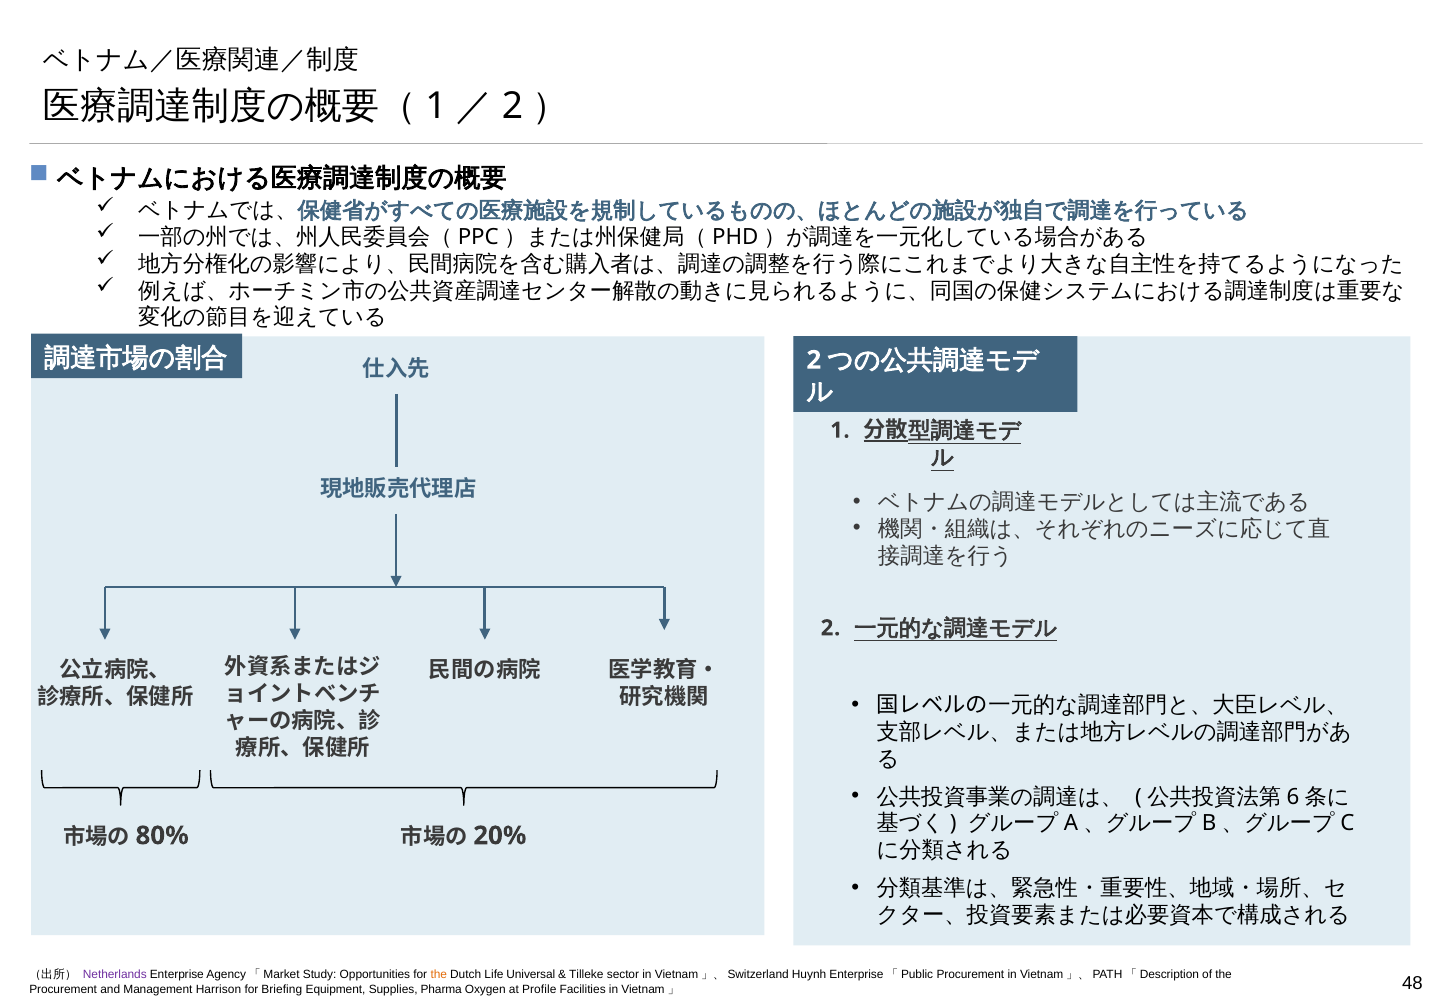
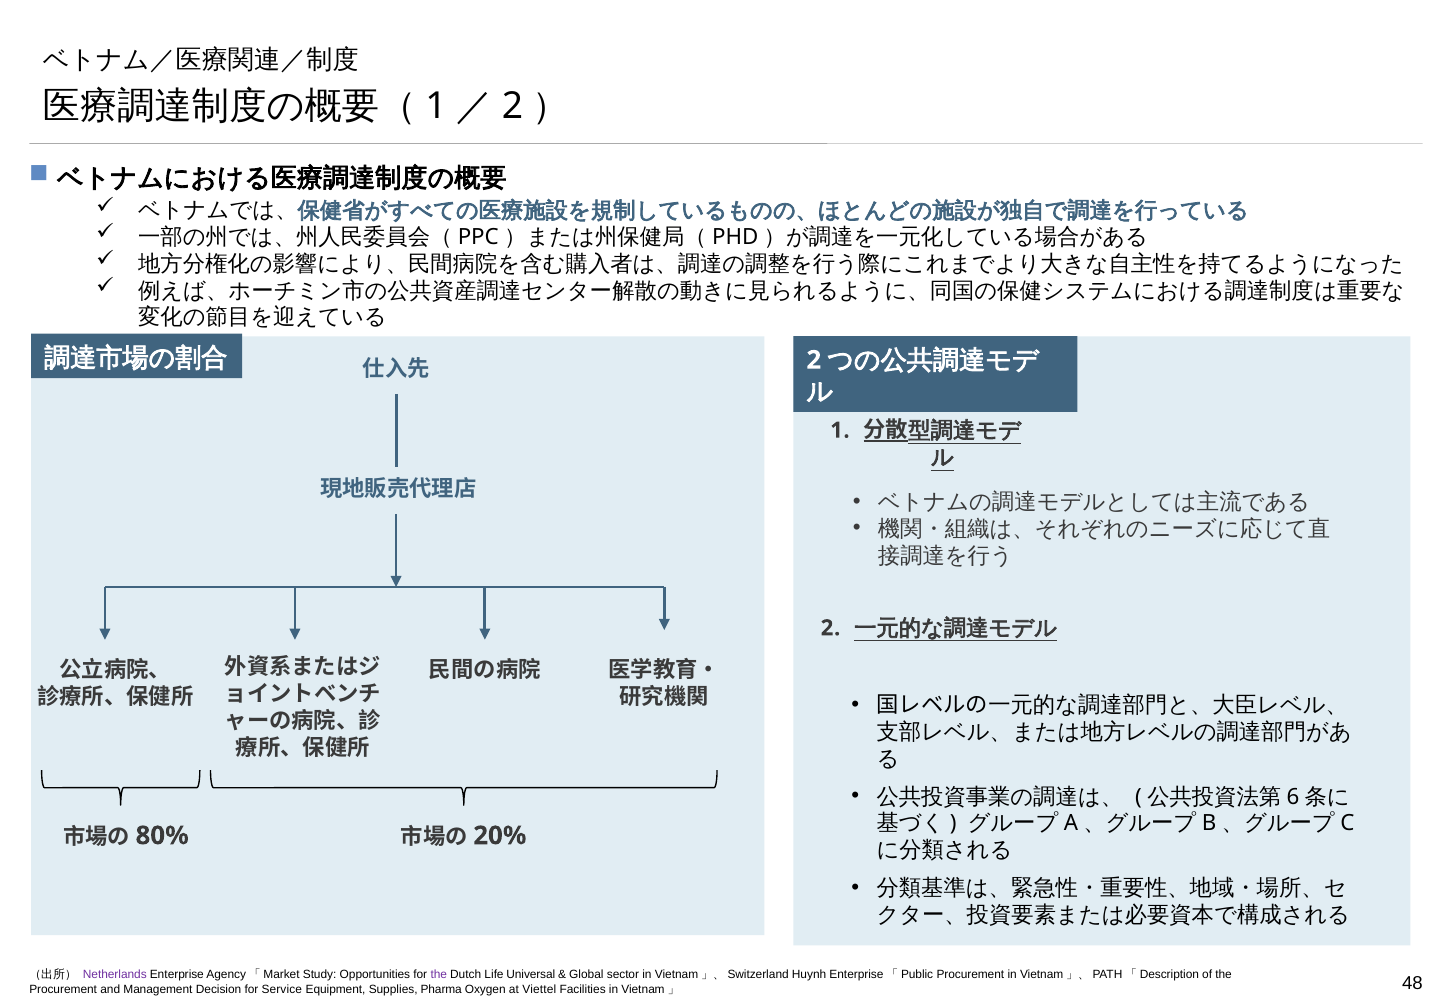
the at (439, 975) colour: orange -> purple
Tilleke: Tilleke -> Global
Harrison: Harrison -> Decision
Briefing: Briefing -> Service
Profile: Profile -> Viettel
